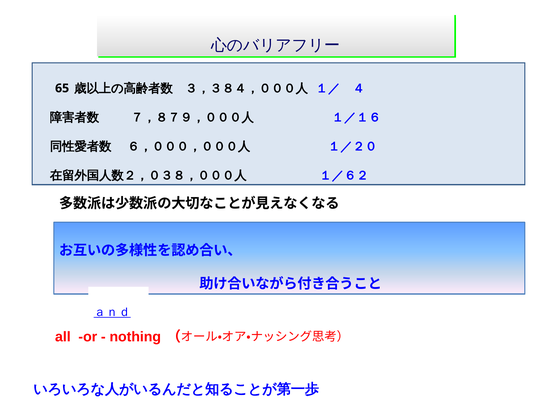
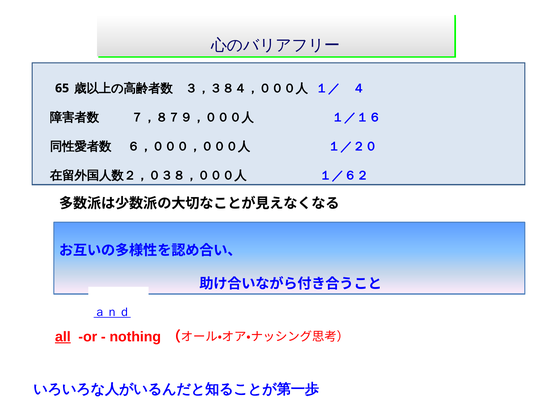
all underline: none -> present
